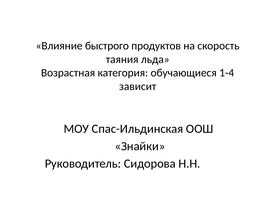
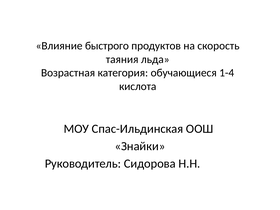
зависит: зависит -> кислота
